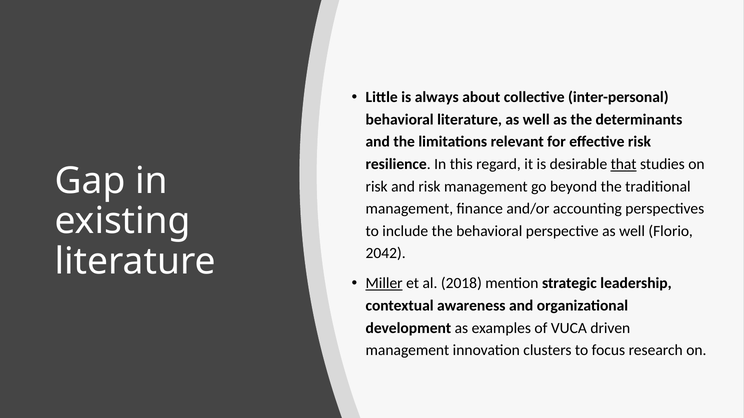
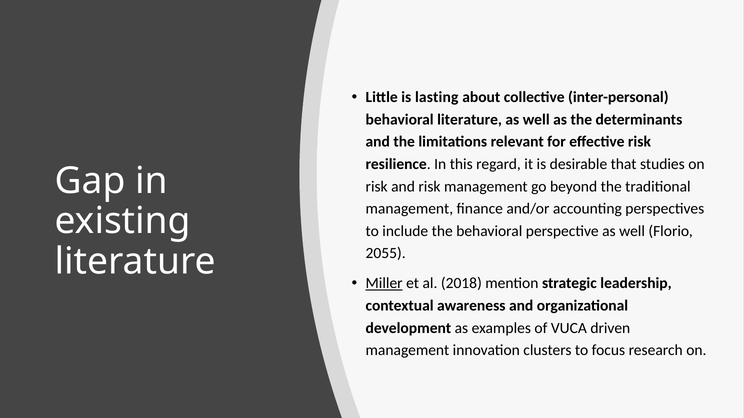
always: always -> lasting
that underline: present -> none
2042: 2042 -> 2055
